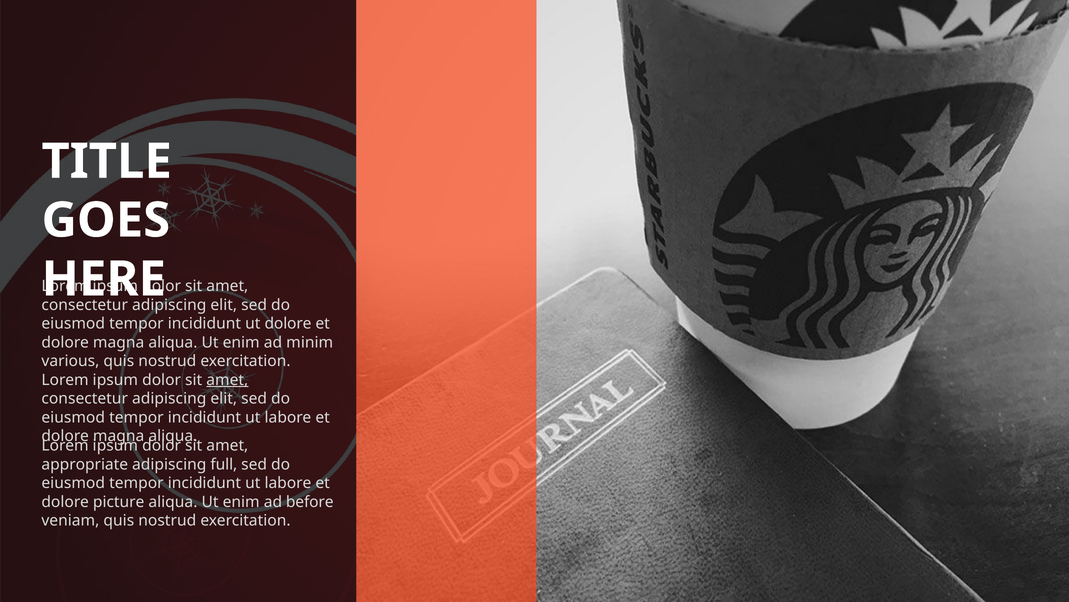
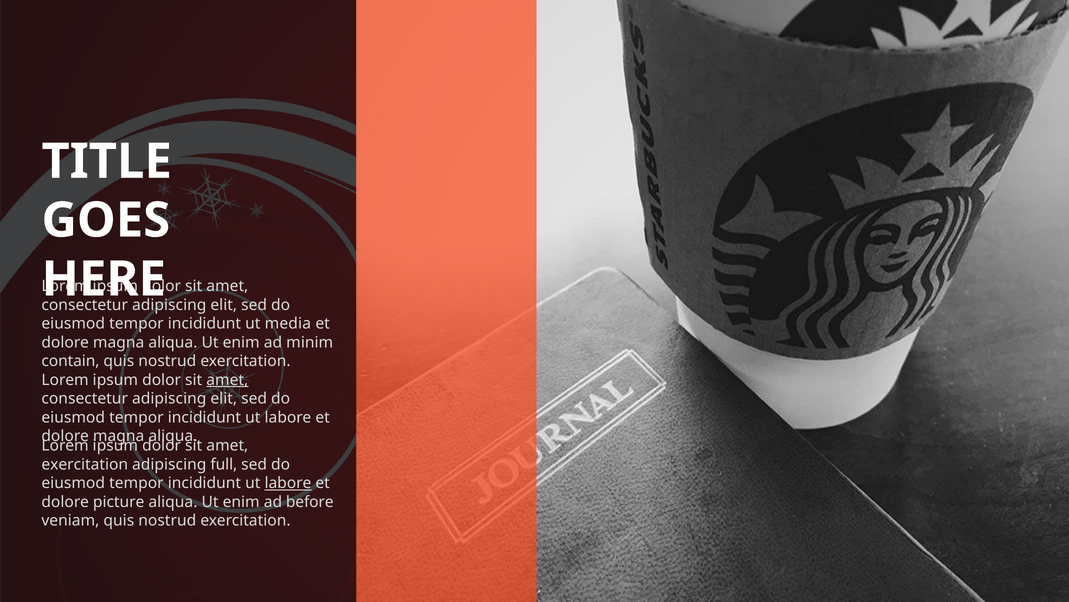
ut dolore: dolore -> media
various: various -> contain
appropriate at (85, 464): appropriate -> exercitation
labore at (288, 483) underline: none -> present
